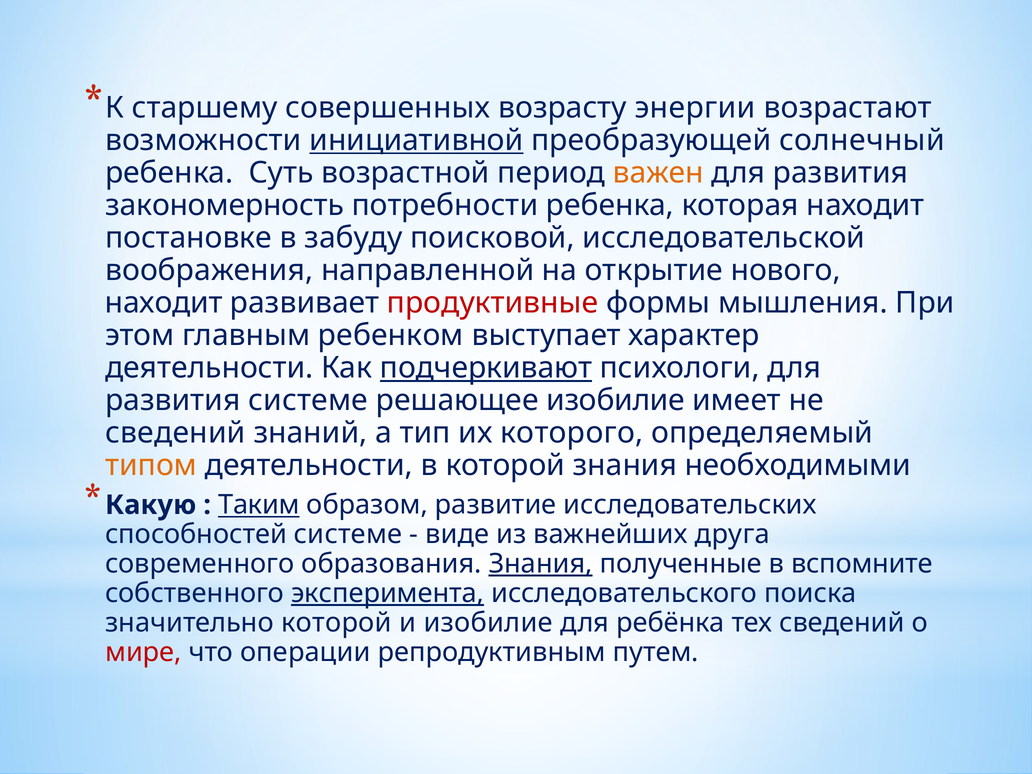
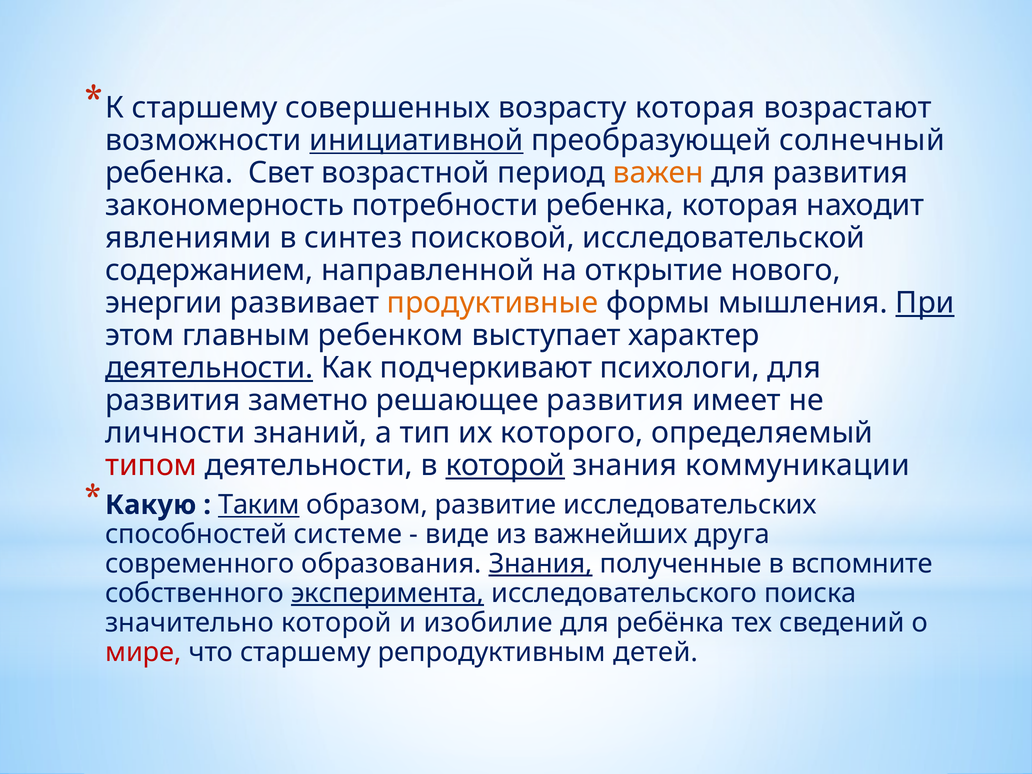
возрасту энергии: энергии -> которая
Суть: Суть -> Свет
постановке: постановке -> явлениями
забуду: забуду -> синтез
воображения: воображения -> содержанием
находит at (164, 303): находит -> энергии
продуктивные colour: red -> orange
При underline: none -> present
деятельности at (209, 368) underline: none -> present
подчеркивают underline: present -> none
развития системе: системе -> заметно
решающее изобилие: изобилие -> развития
сведений at (175, 433): сведений -> личности
типом colour: orange -> red
которой at (505, 465) underline: none -> present
необходимыми: необходимыми -> коммуникации
что операции: операции -> старшему
путем: путем -> детей
